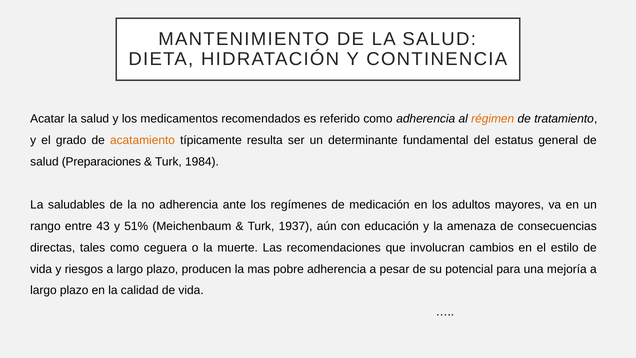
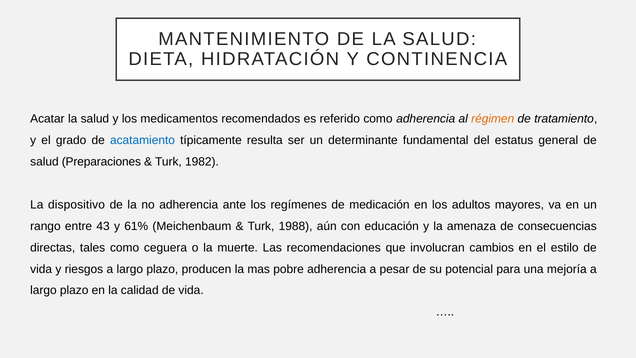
acatamiento colour: orange -> blue
1984: 1984 -> 1982
saludables: saludables -> dispositivo
51%: 51% -> 61%
1937: 1937 -> 1988
